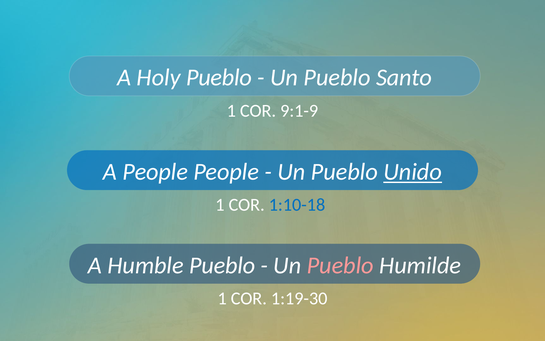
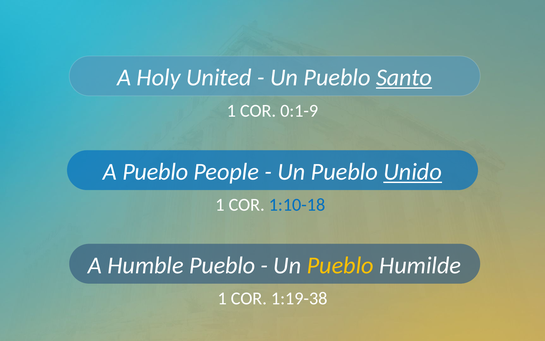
Holy Pueblo: Pueblo -> United
Santo underline: none -> present
9:1-9: 9:1-9 -> 0:1-9
A People: People -> Pueblo
Pueblo at (340, 265) colour: pink -> yellow
1:19-30: 1:19-30 -> 1:19-38
